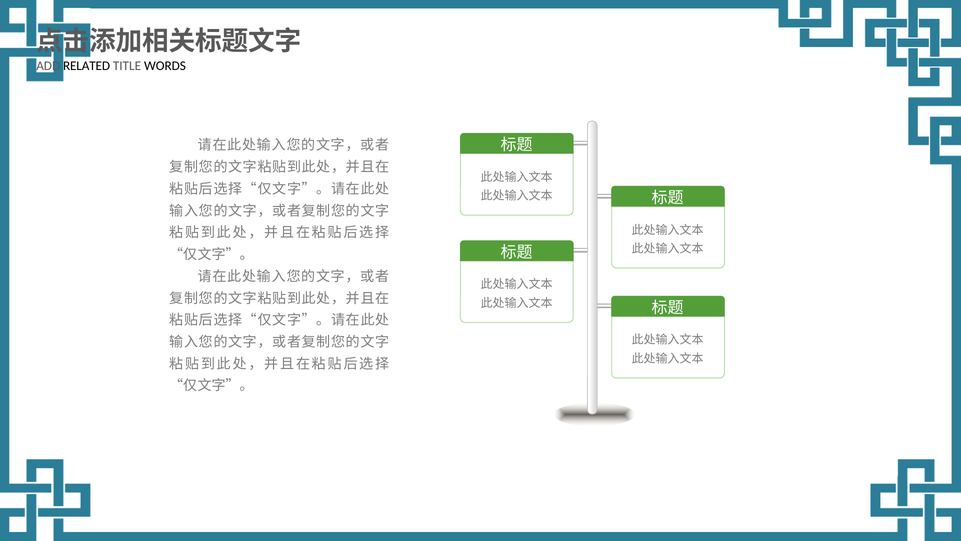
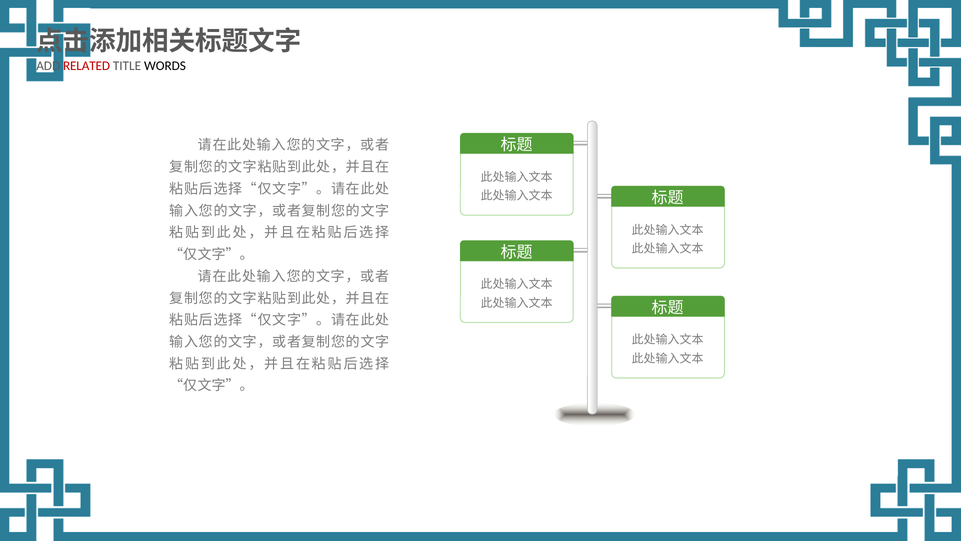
RELATED colour: black -> red
